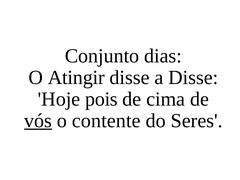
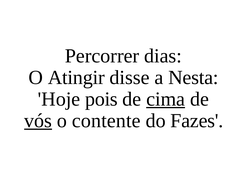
Conjunto: Conjunto -> Percorrer
a Disse: Disse -> Nesta
cima underline: none -> present
Seres: Seres -> Fazes
